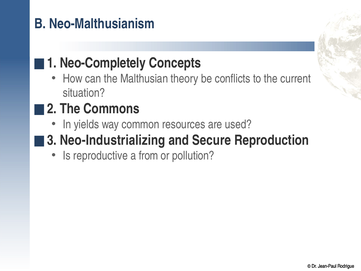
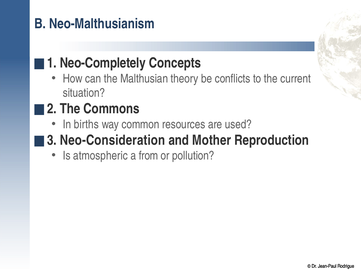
yields: yields -> births
Neo-Industrializing: Neo-Industrializing -> Neo-Consideration
Secure: Secure -> Mother
reproductive: reproductive -> atmospheric
